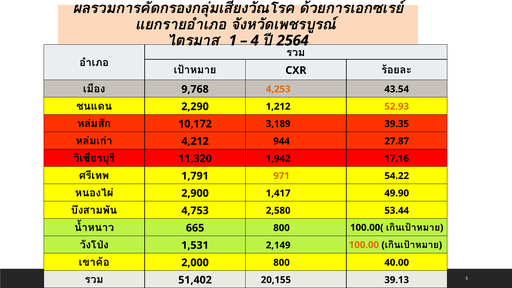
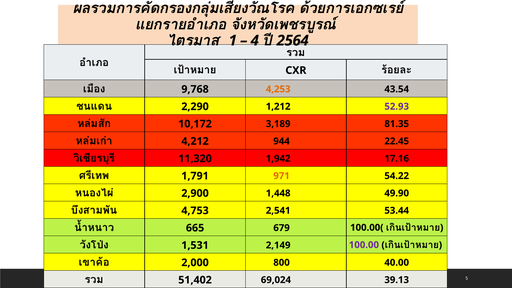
52.93 colour: orange -> purple
39.35: 39.35 -> 81.35
27.87: 27.87 -> 22.45
1,417: 1,417 -> 1,448
2,580: 2,580 -> 2,541
800 at (282, 228): 800 -> 679
100.00 colour: orange -> purple
20,155: 20,155 -> 69,024
